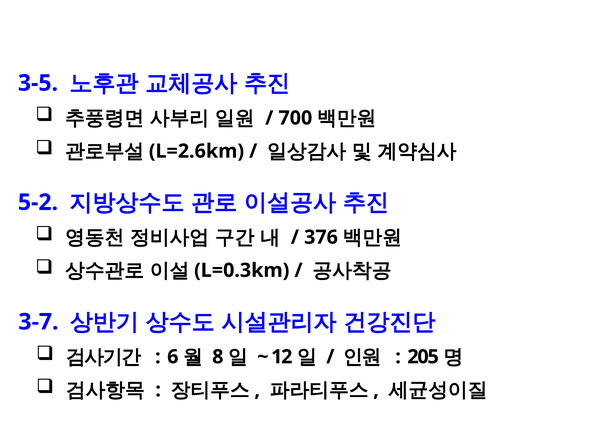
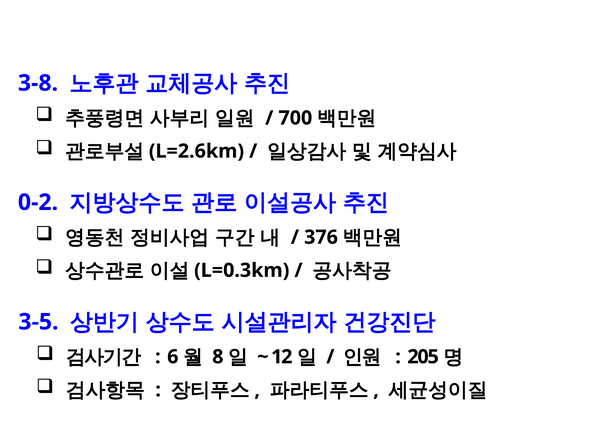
3-5: 3-5 -> 3-8
5-2: 5-2 -> 0-2
3-7: 3-7 -> 3-5
